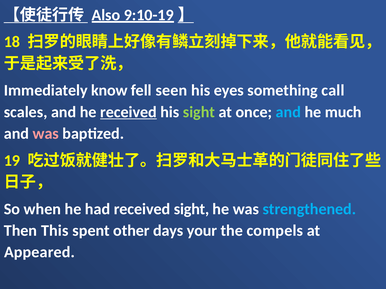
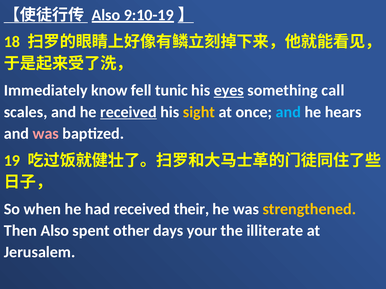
seen: seen -> tunic
eyes underline: none -> present
sight at (199, 112) colour: light green -> yellow
much: much -> hears
received sight: sight -> their
strengthened colour: light blue -> yellow
Then This: This -> Also
compels: compels -> illiterate
Appeared: Appeared -> Jerusalem
